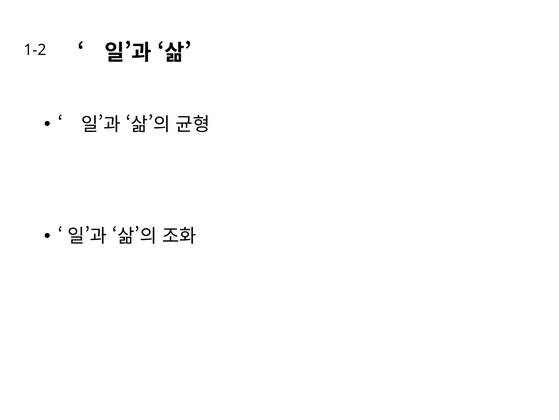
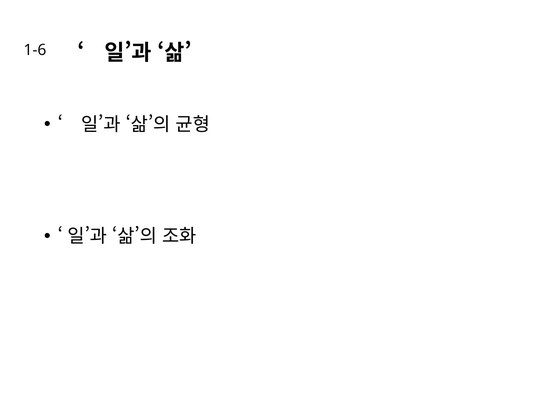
1-2: 1-2 -> 1-6
